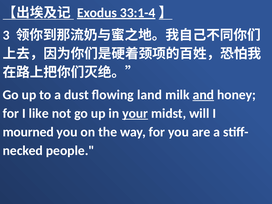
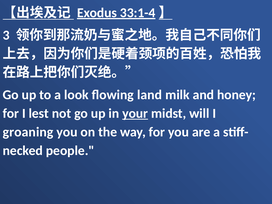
dust: dust -> look
and underline: present -> none
like: like -> lest
mourned: mourned -> groaning
